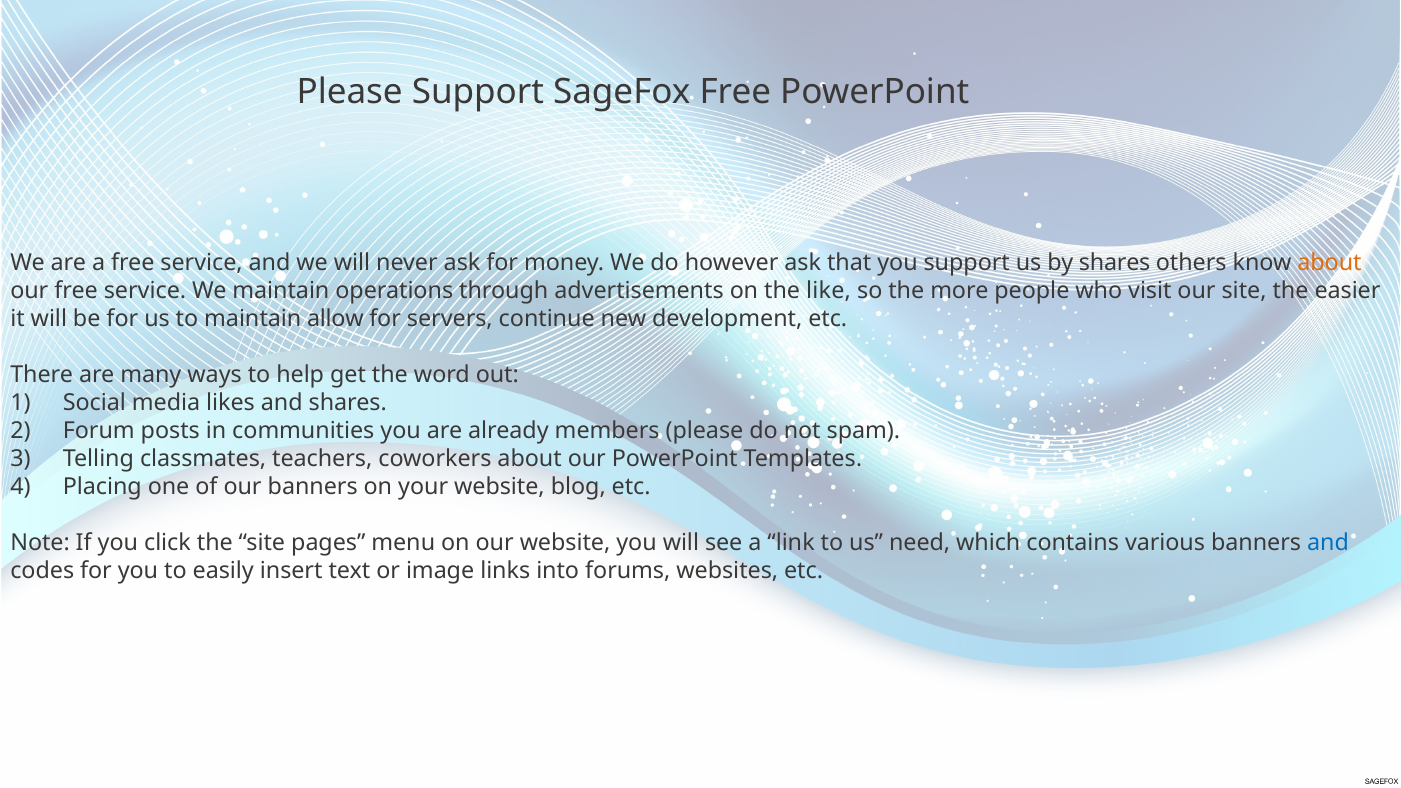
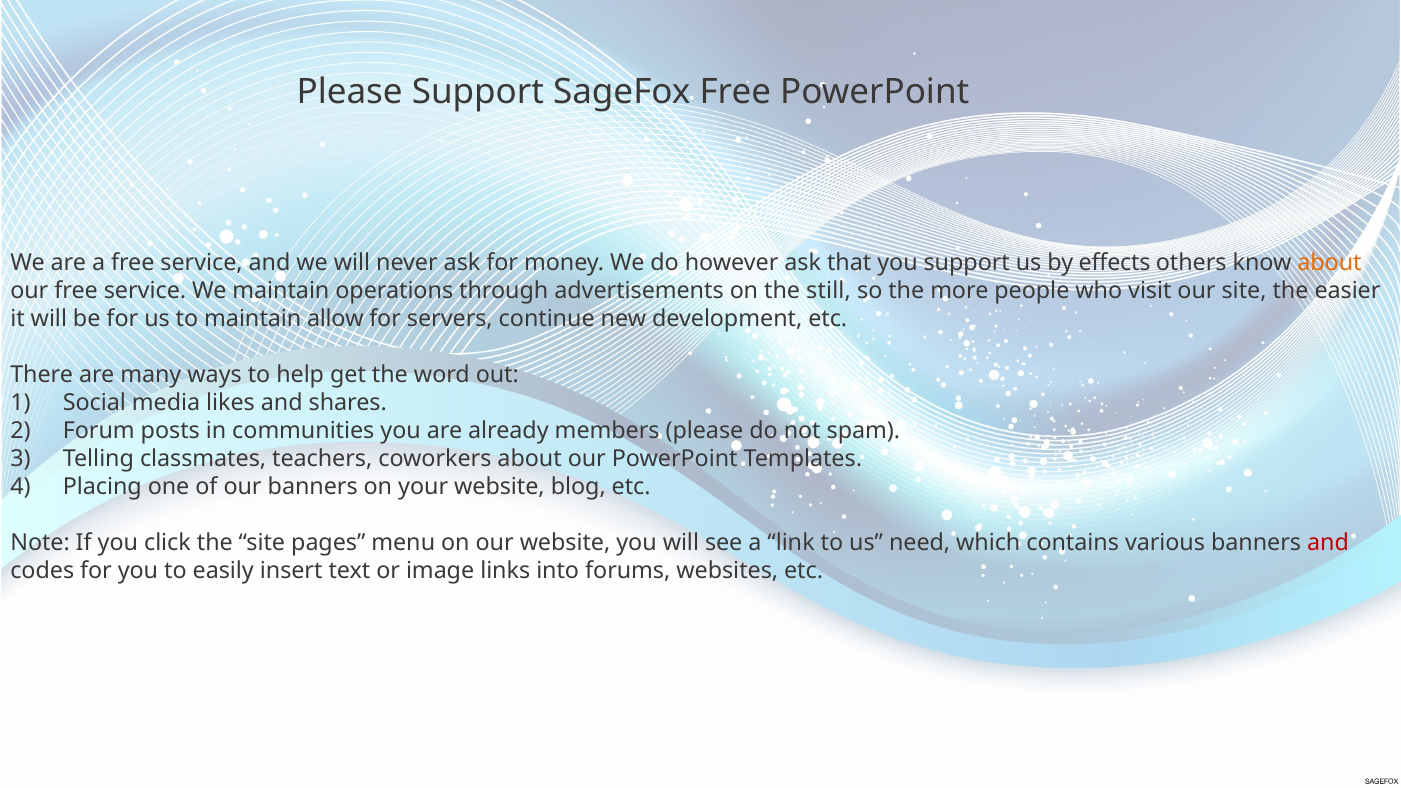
by shares: shares -> effects
like: like -> still
and at (1328, 543) colour: blue -> red
